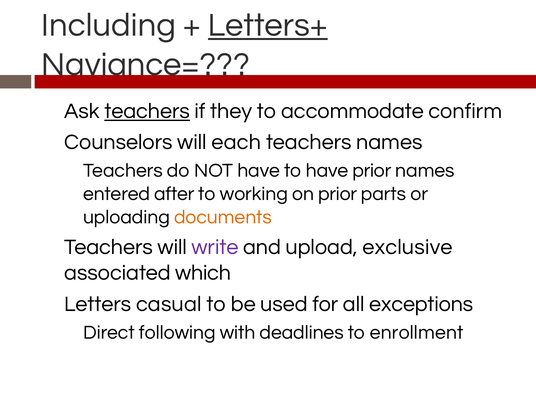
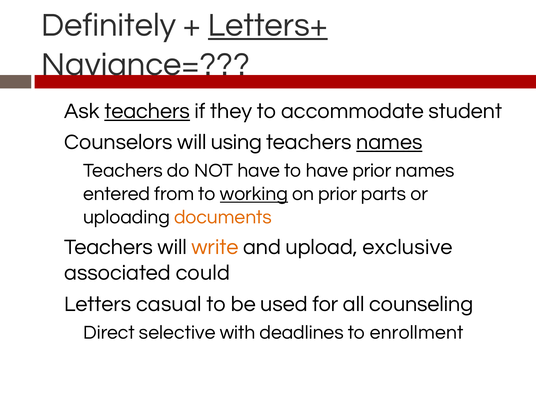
Including: Including -> Definitely
confirm: confirm -> student
each: each -> using
names at (389, 142) underline: none -> present
after: after -> from
working underline: none -> present
write colour: purple -> orange
which: which -> could
exceptions: exceptions -> counseling
following: following -> selective
